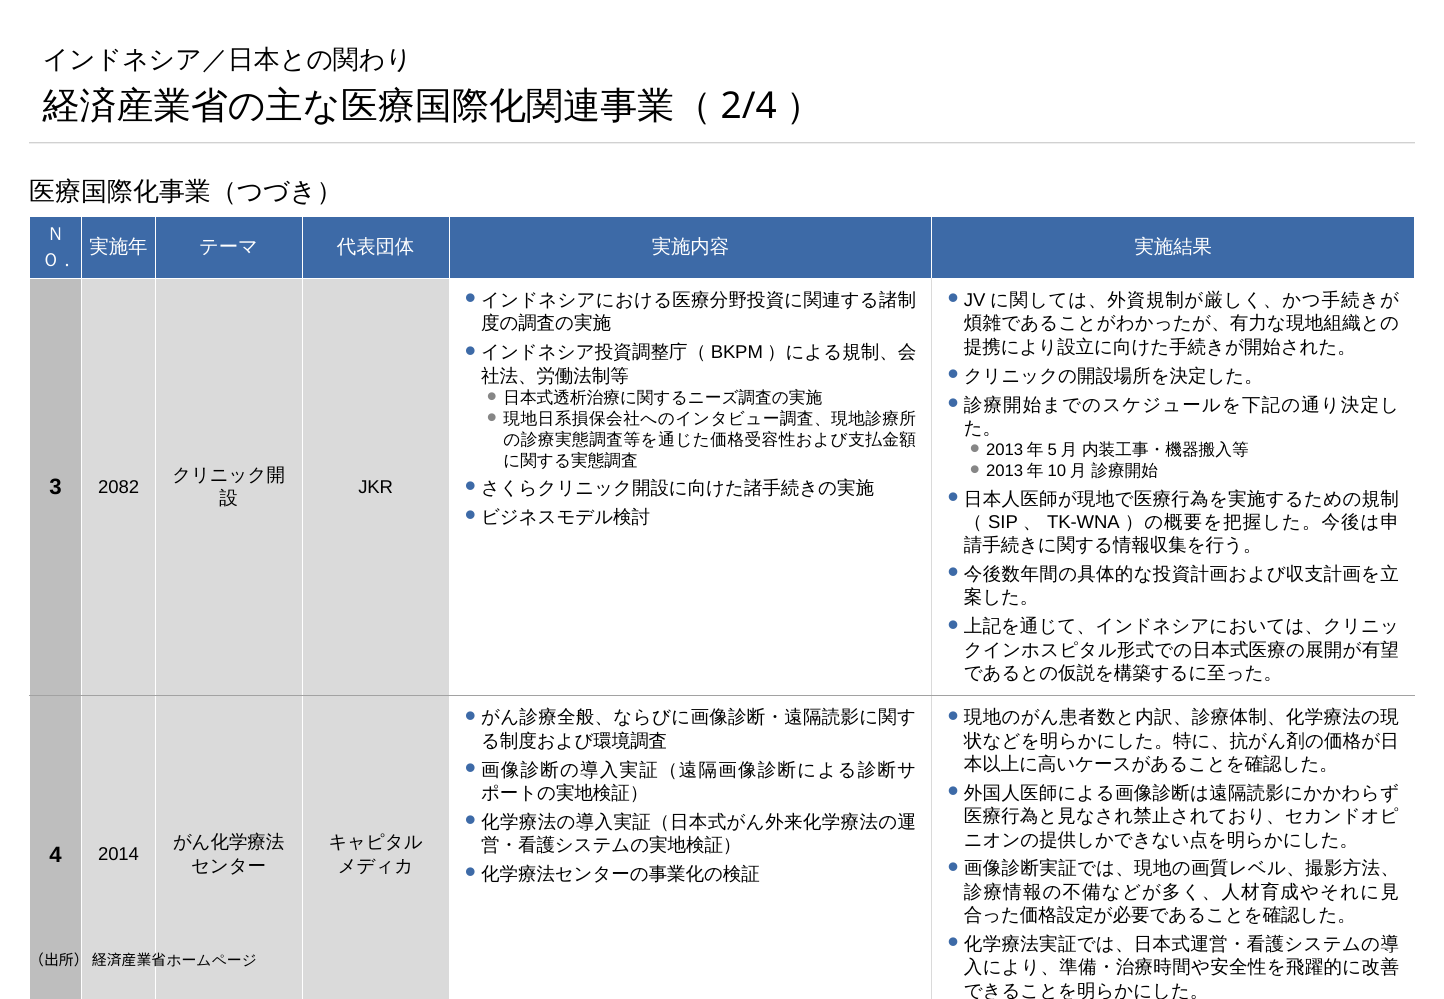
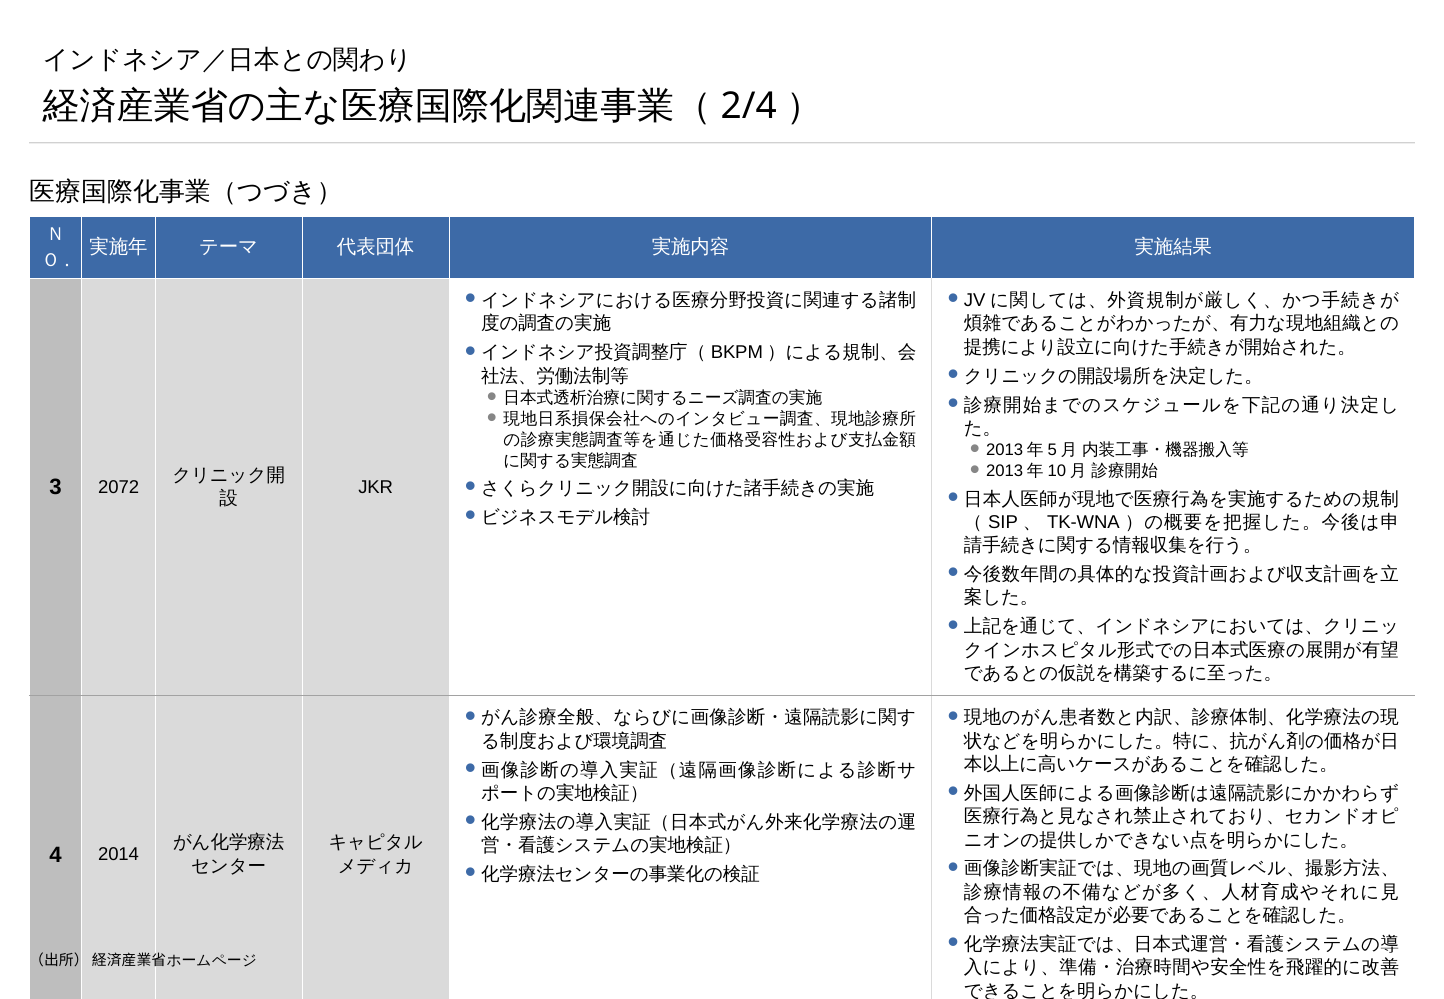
2082: 2082 -> 2072
